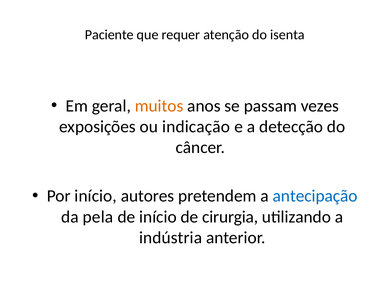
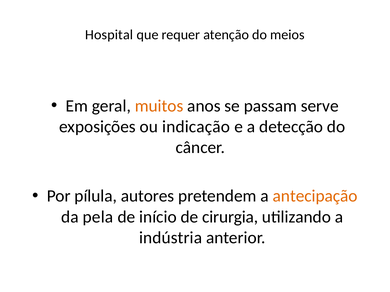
Paciente: Paciente -> Hospital
isenta: isenta -> meios
vezes: vezes -> serve
Por início: início -> pílula
antecipação colour: blue -> orange
